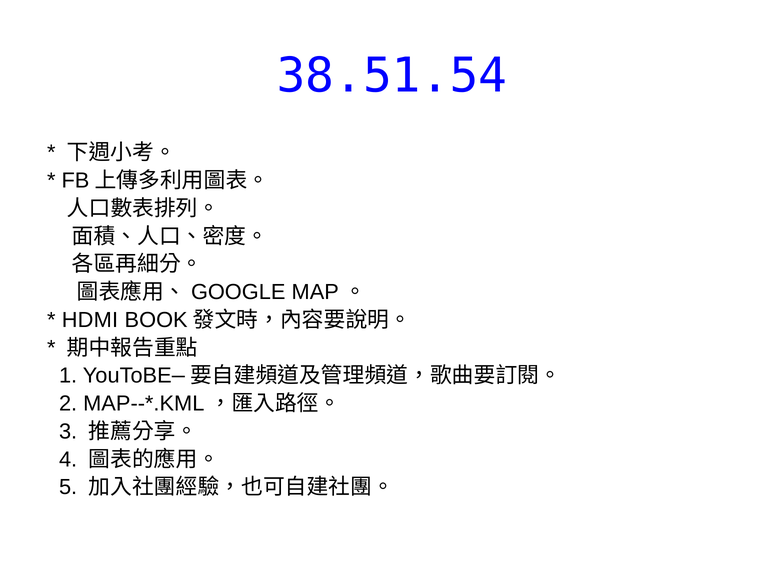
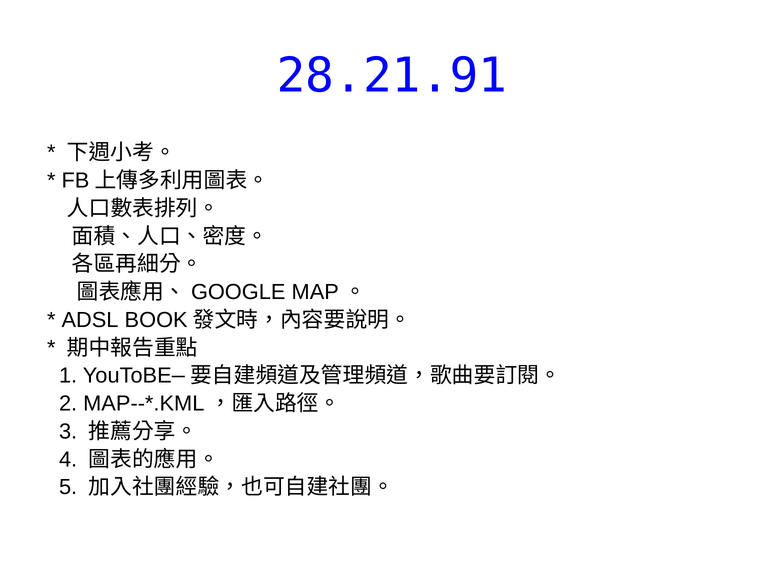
38.51.54: 38.51.54 -> 28.21.91
HDMI: HDMI -> ADSL
